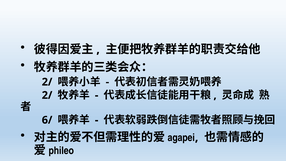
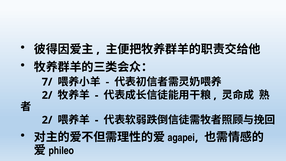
2/ at (47, 82): 2/ -> 7/
6/ at (47, 120): 6/ -> 2/
